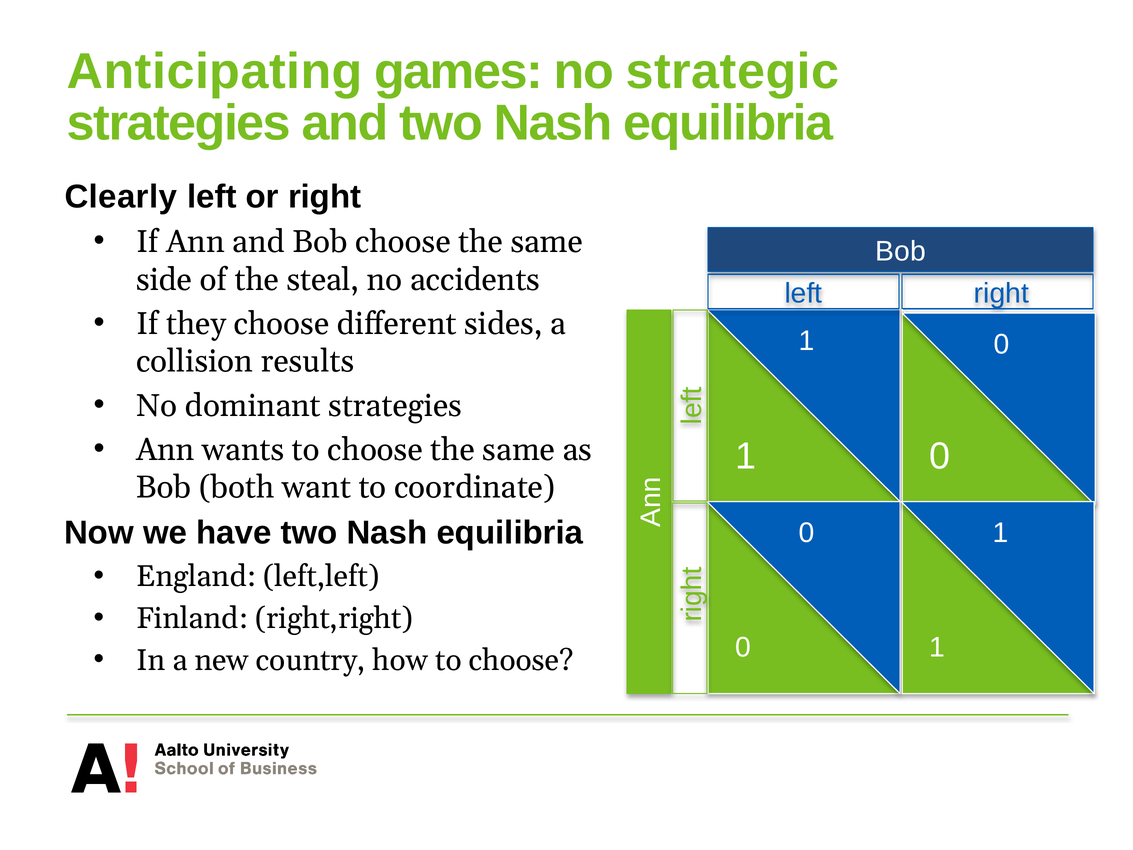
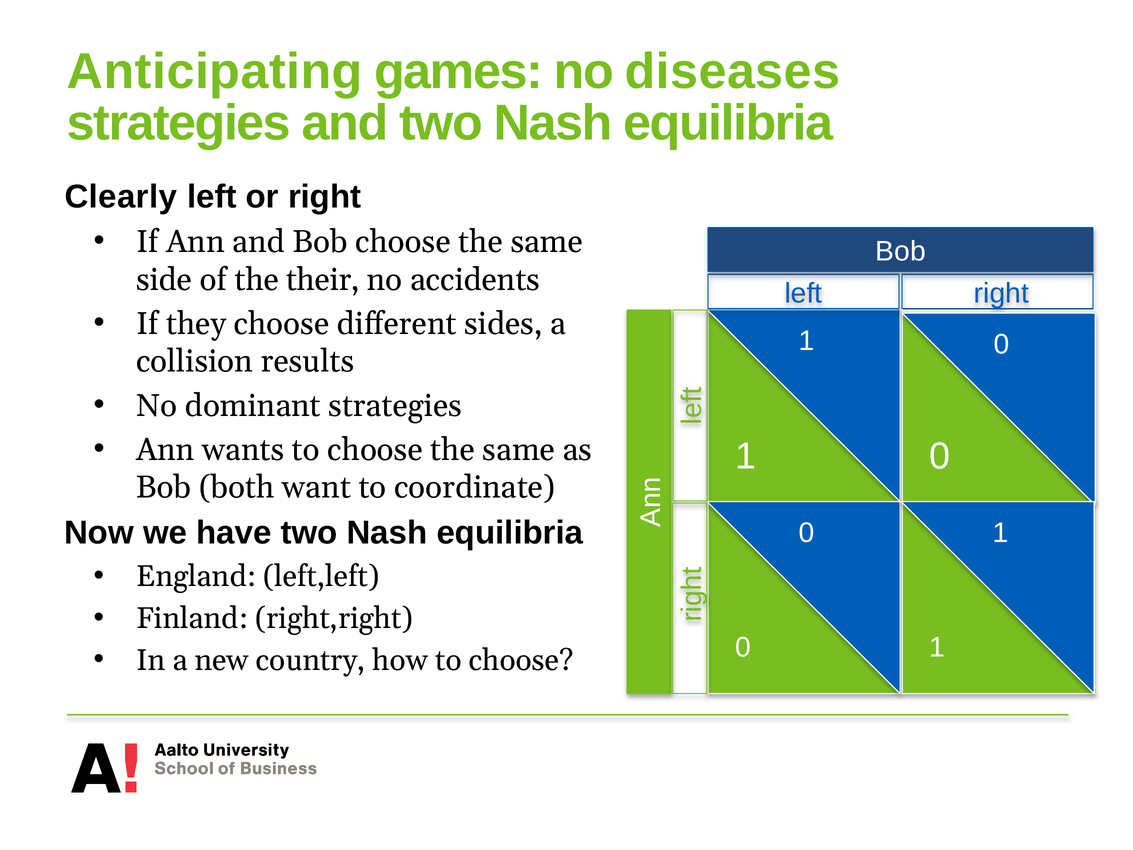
strategic: strategic -> diseases
steal: steal -> their
